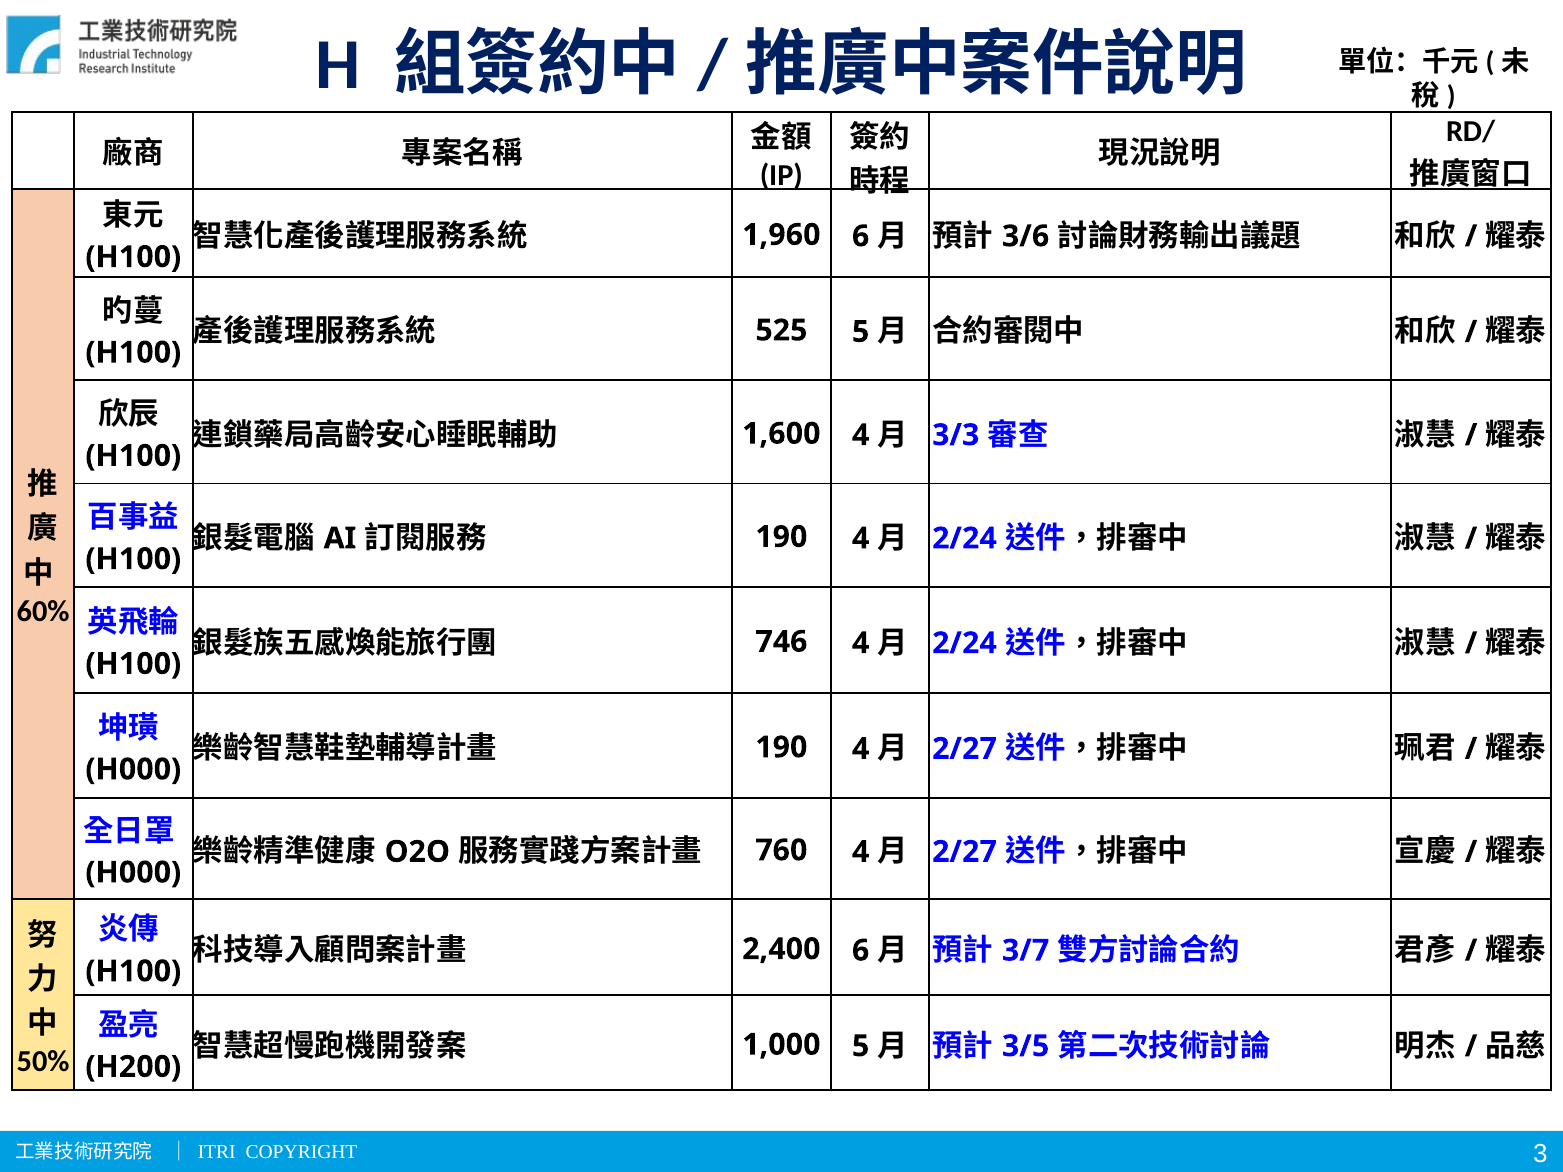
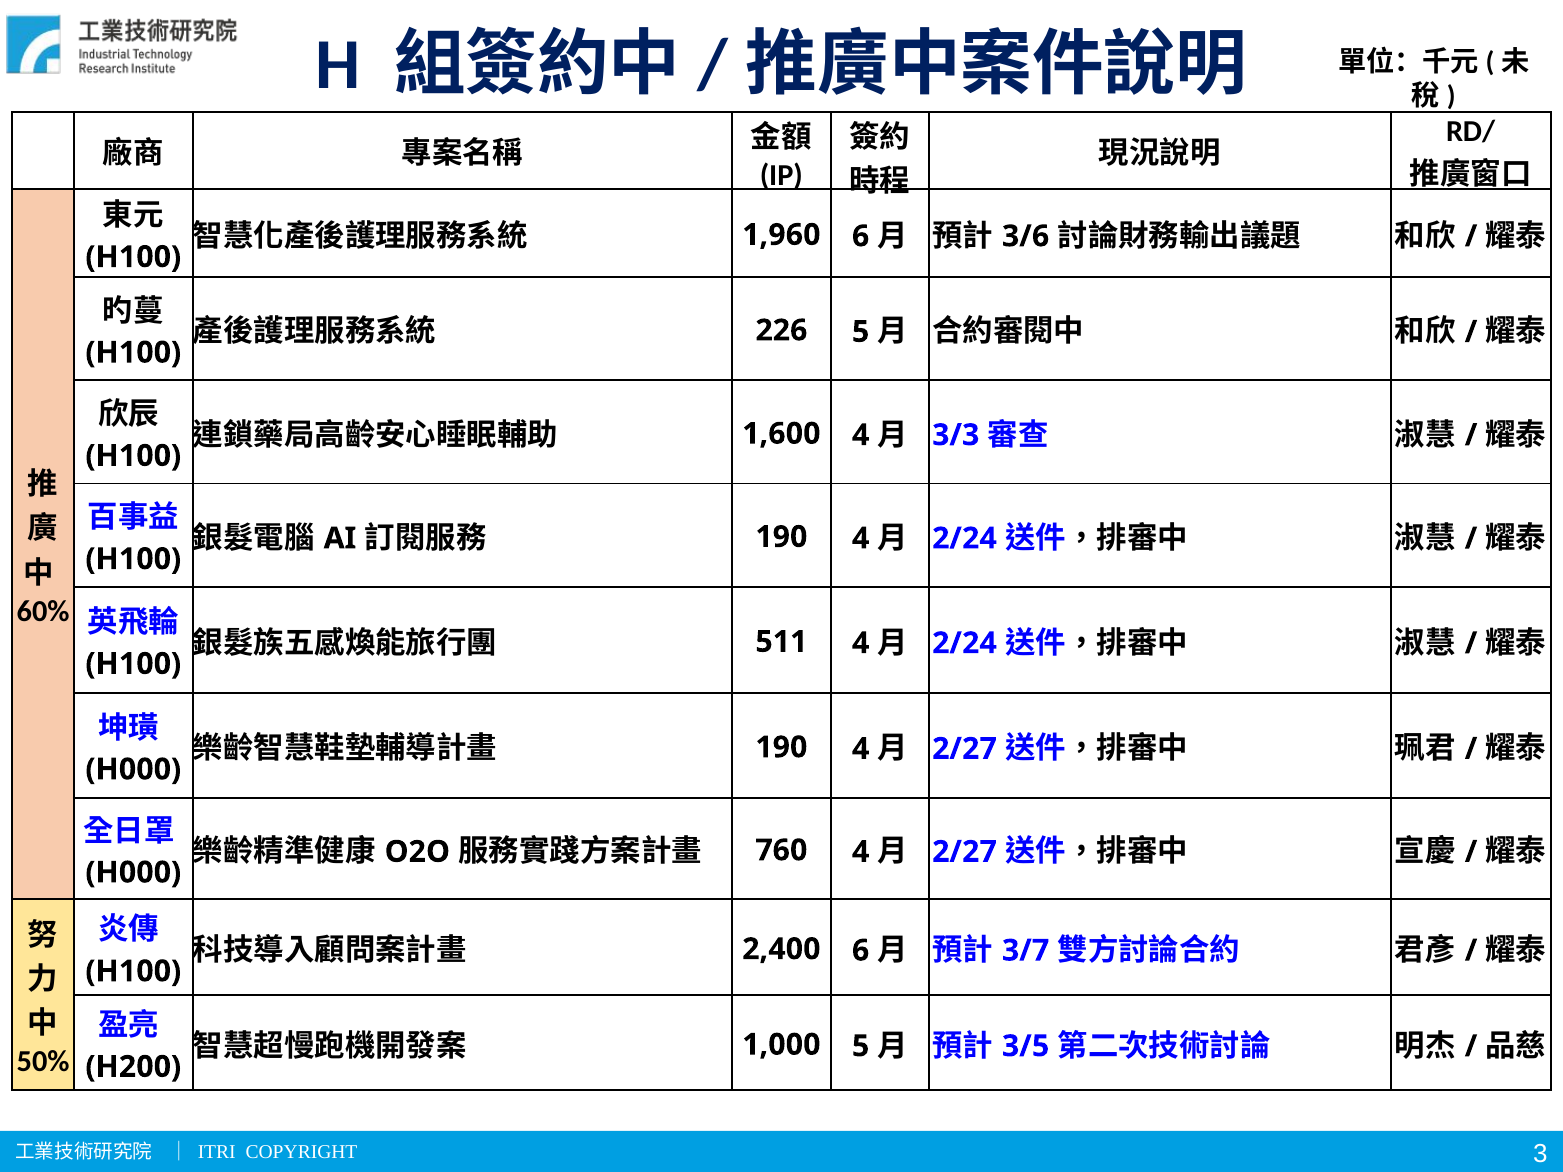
525: 525 -> 226
746: 746 -> 511
